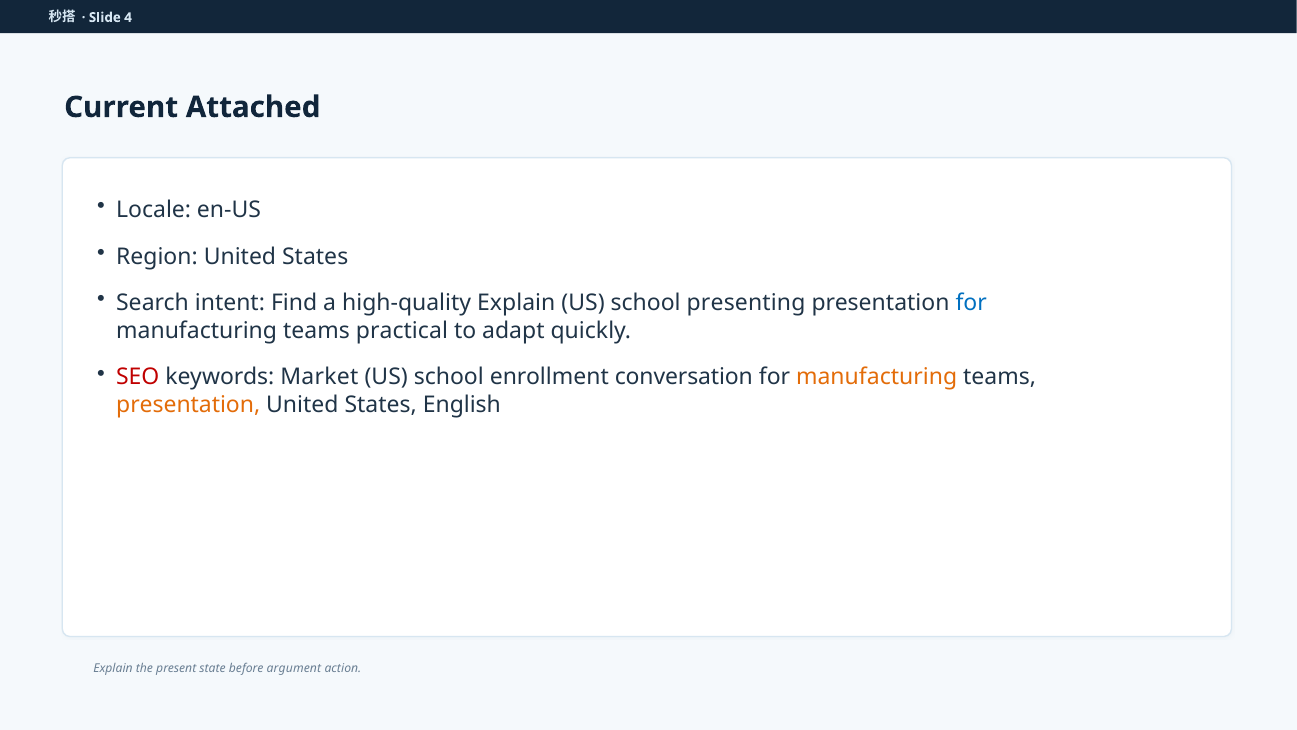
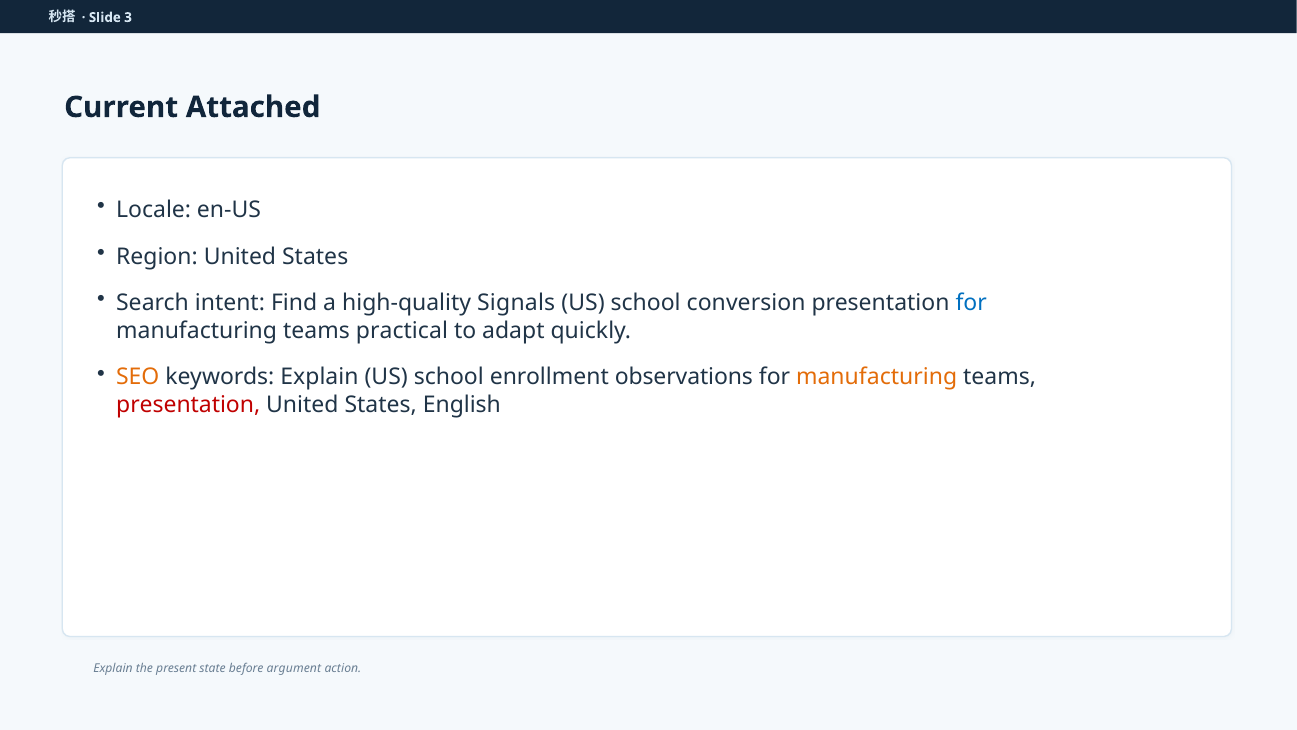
4: 4 -> 3
high-quality Explain: Explain -> Signals
presenting: presenting -> conversion
SEO colour: red -> orange
keywords Market: Market -> Explain
conversation: conversation -> observations
presentation at (188, 405) colour: orange -> red
